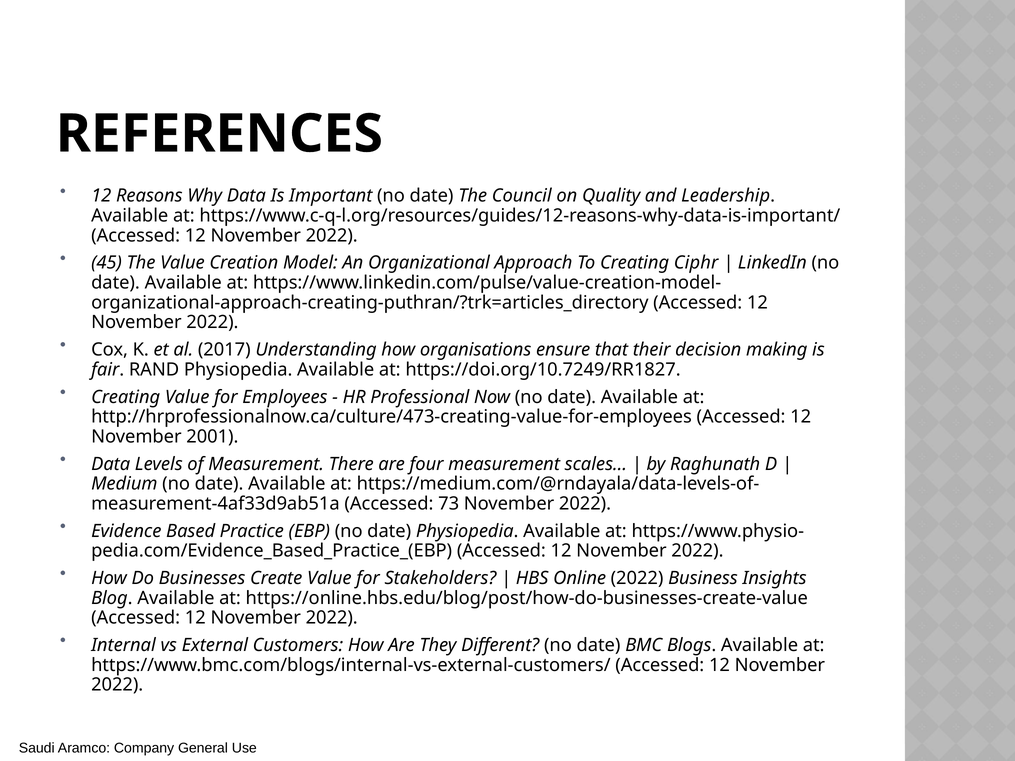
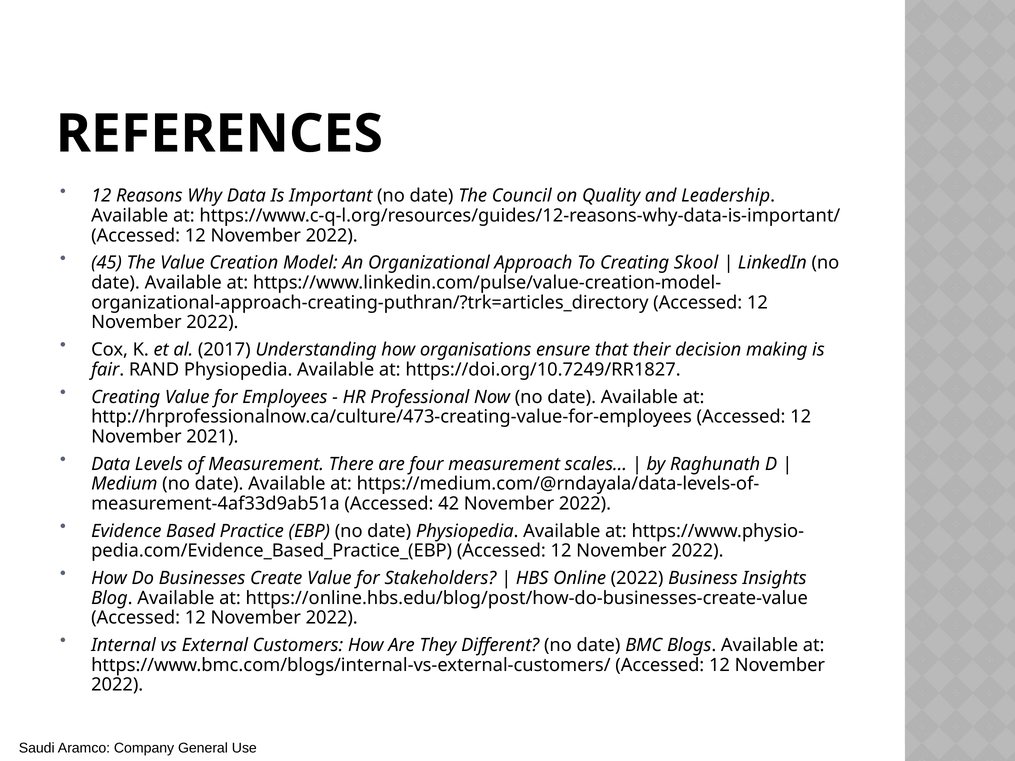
Ciphr: Ciphr -> Skool
2001: 2001 -> 2021
73: 73 -> 42
